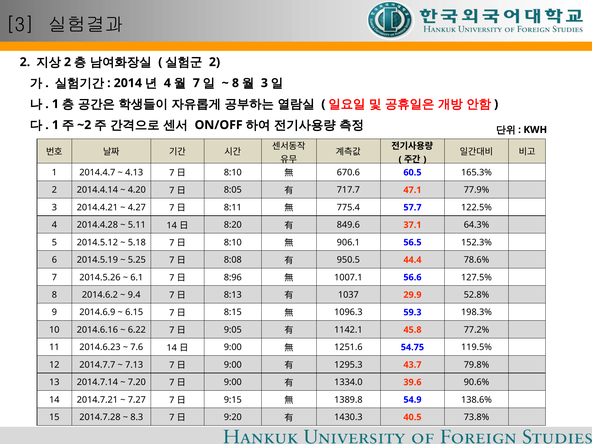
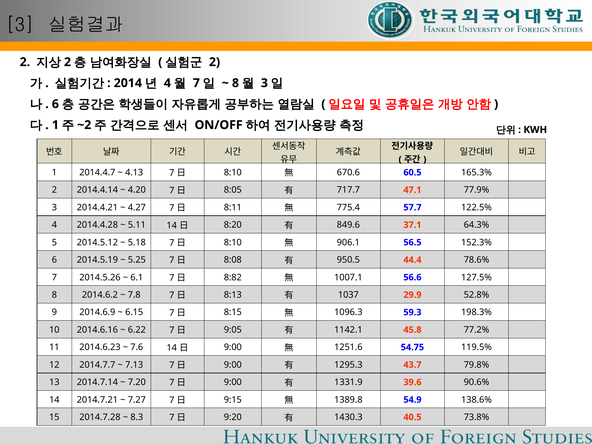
1 at (55, 104): 1 -> 6
8:96: 8:96 -> 8:82
9.4: 9.4 -> 7.8
1334.0: 1334.0 -> 1331.9
